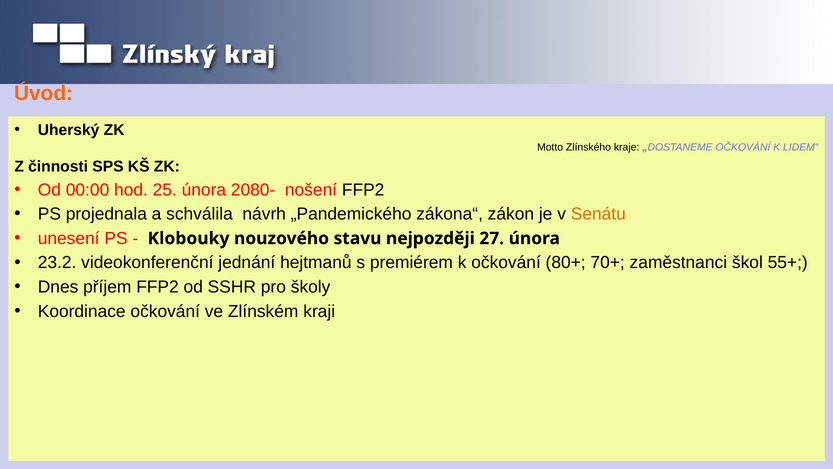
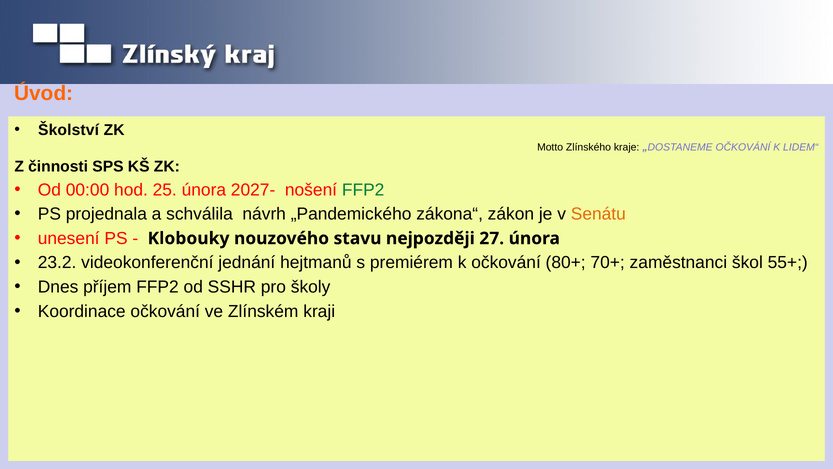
Uherský: Uherský -> Školství
2080-: 2080- -> 2027-
FFP2 at (363, 190) colour: black -> green
